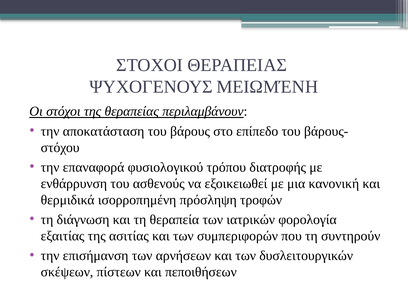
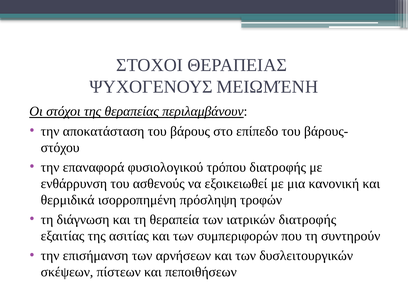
ιατρικών φορολογία: φορολογία -> διατροφής
